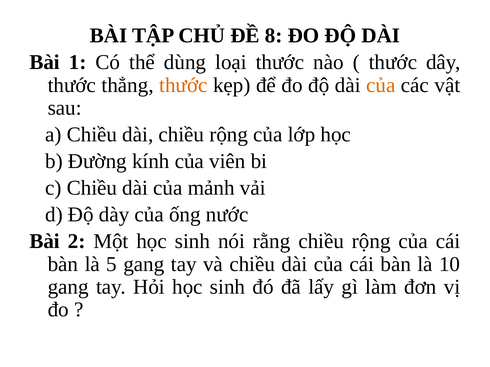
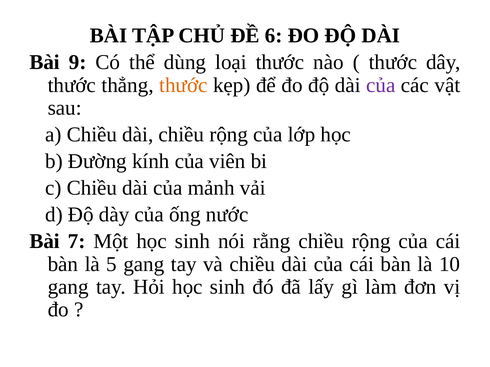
8: 8 -> 6
1: 1 -> 9
của at (381, 85) colour: orange -> purple
2: 2 -> 7
